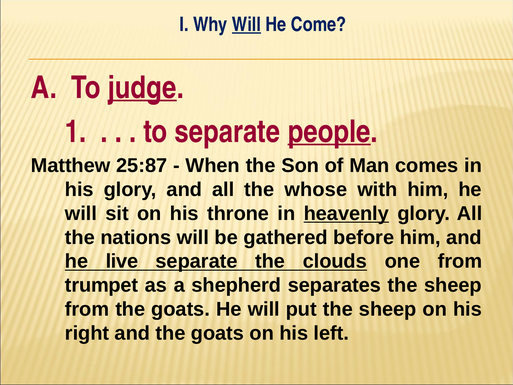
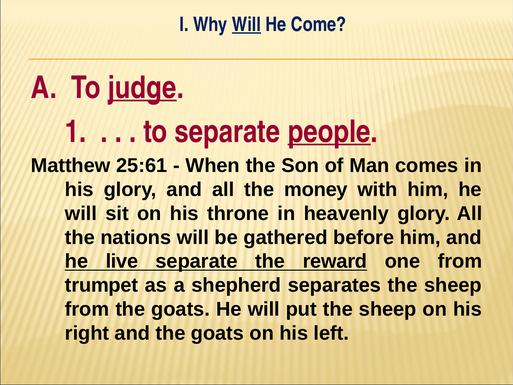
25:87: 25:87 -> 25:61
whose: whose -> money
heavenly underline: present -> none
clouds: clouds -> reward
